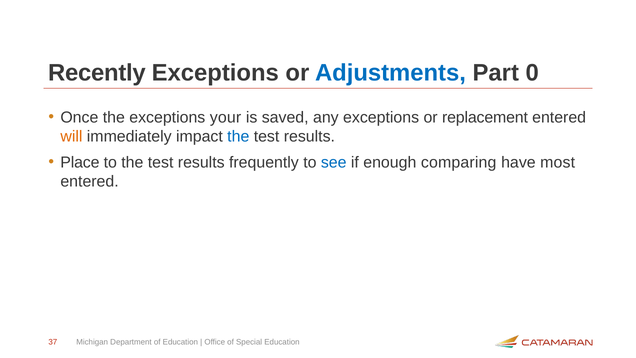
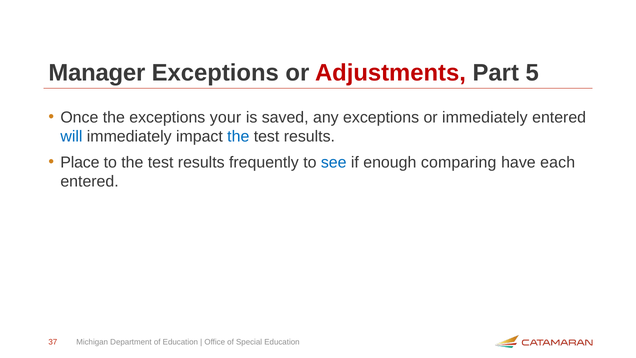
Recently: Recently -> Manager
Adjustments colour: blue -> red
0: 0 -> 5
or replacement: replacement -> immediately
will colour: orange -> blue
most: most -> each
